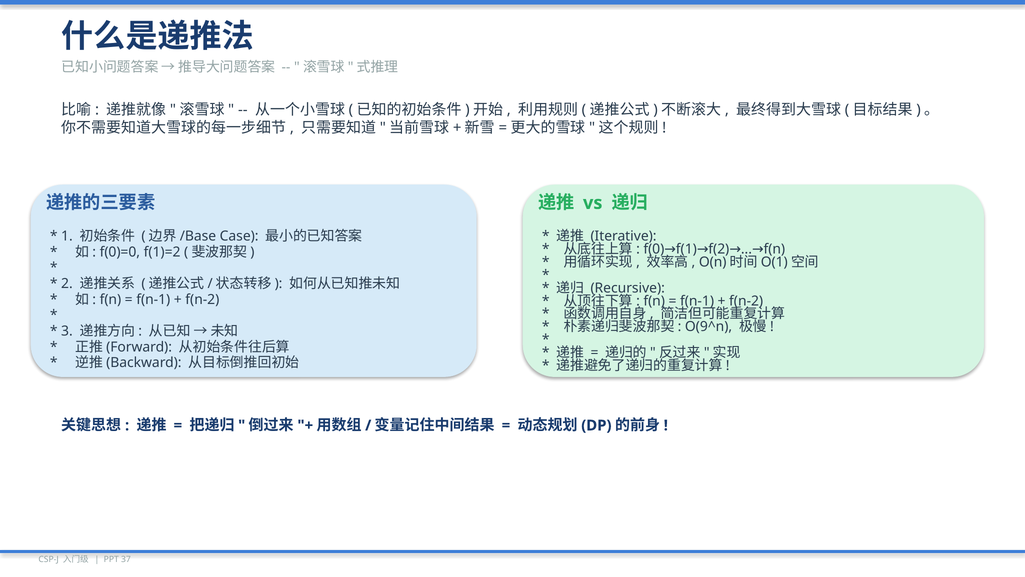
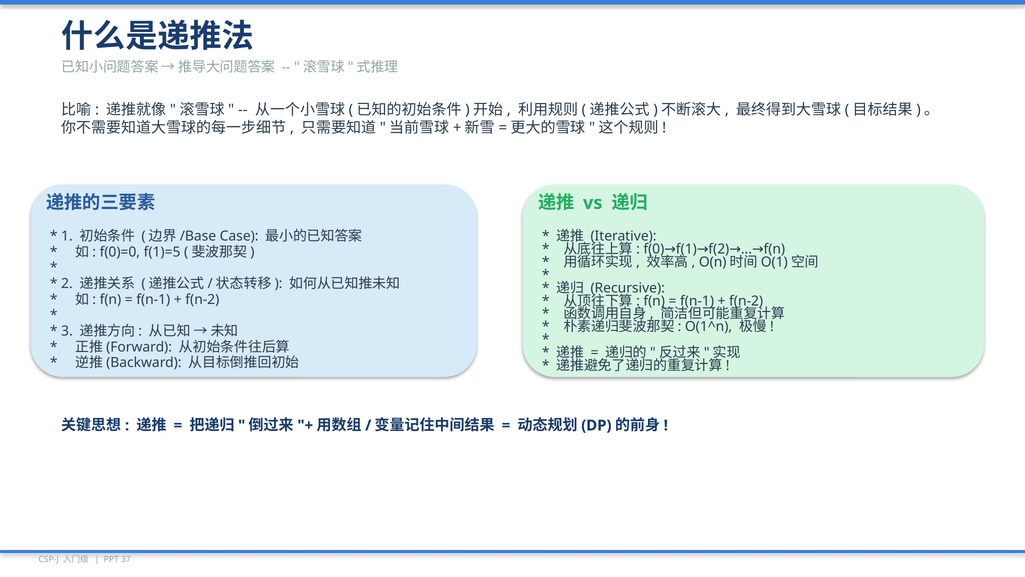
f(1)=2: f(1)=2 -> f(1)=5
O(9^n: O(9^n -> O(1^n
